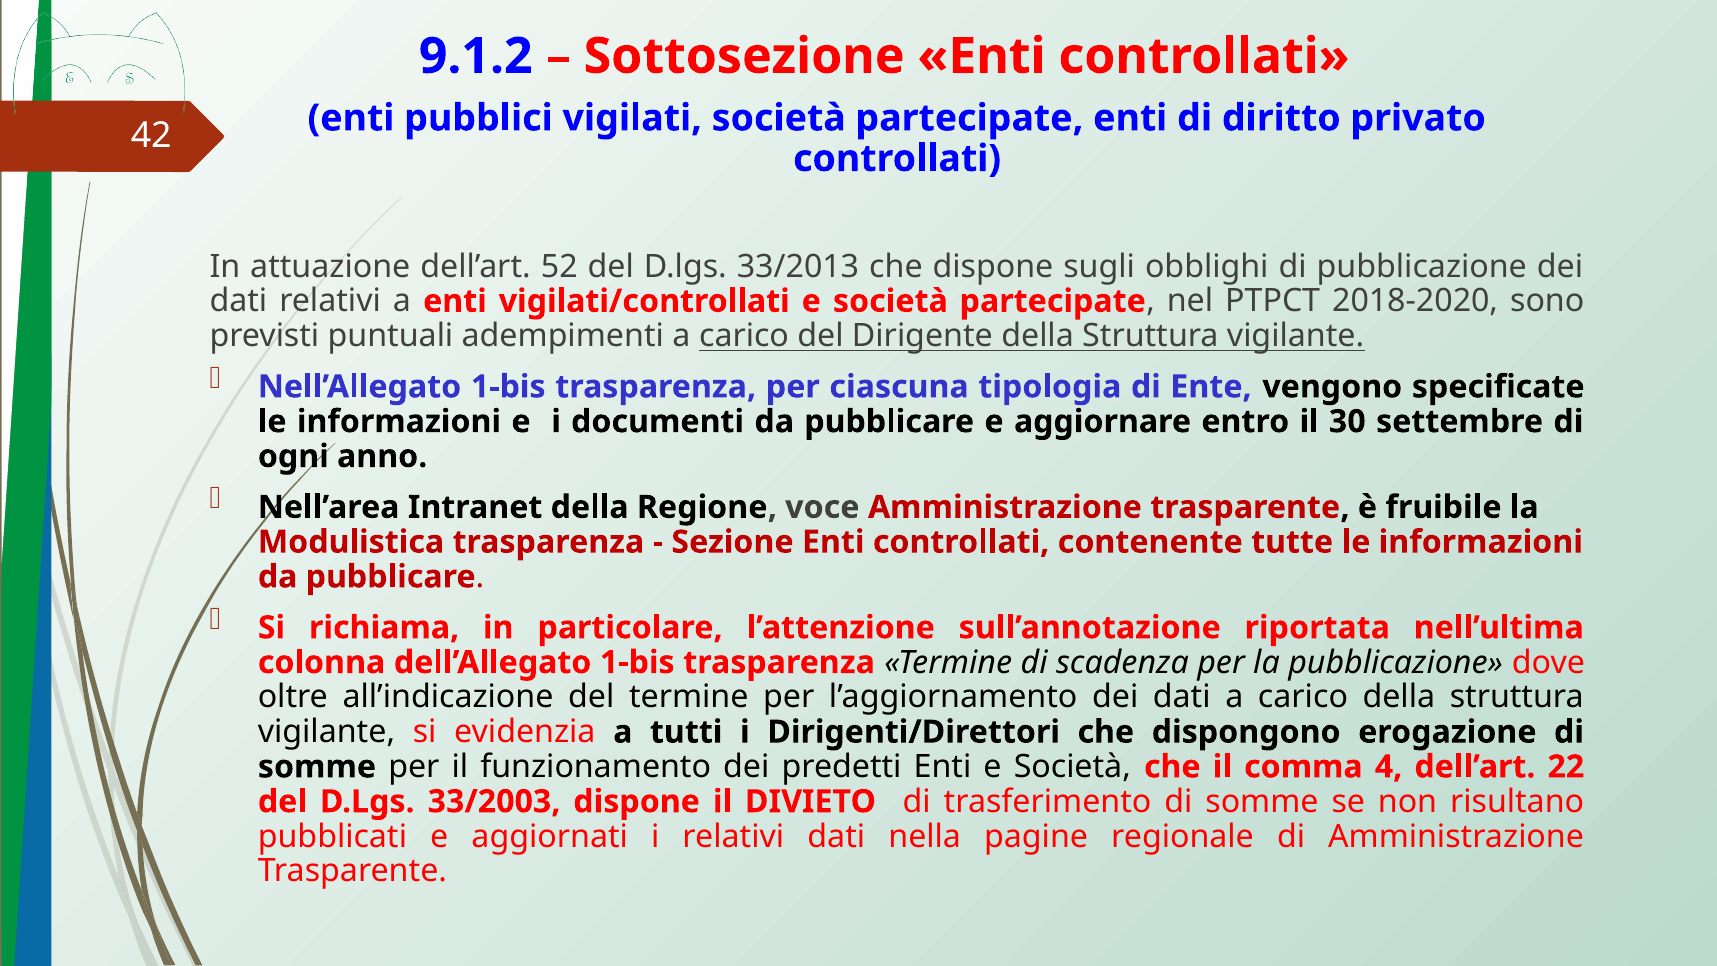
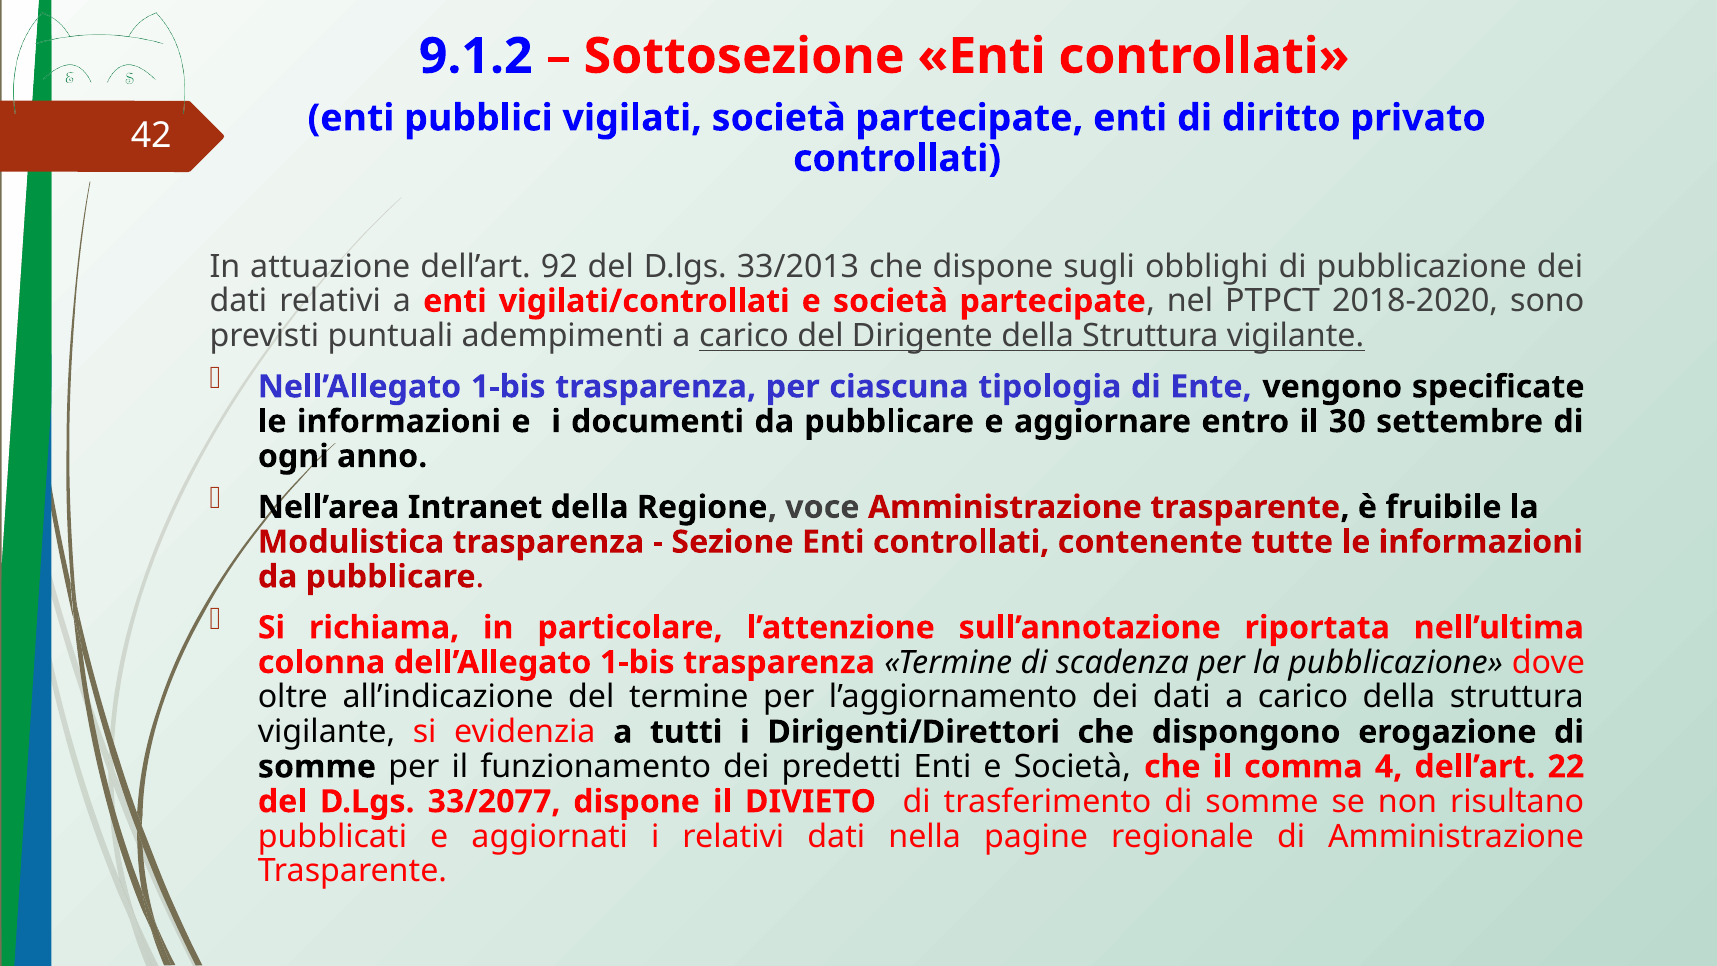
52: 52 -> 92
33/2003: 33/2003 -> 33/2077
